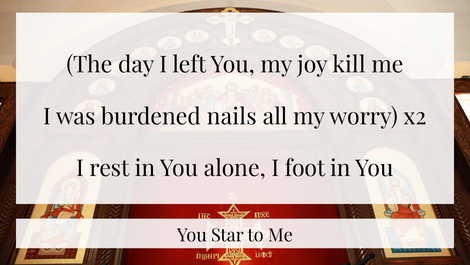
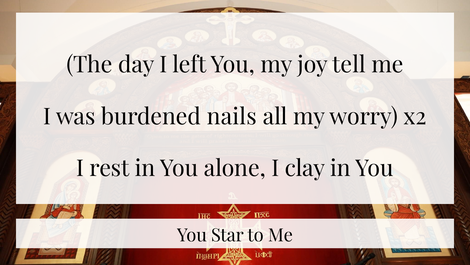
kill: kill -> tell
foot: foot -> clay
